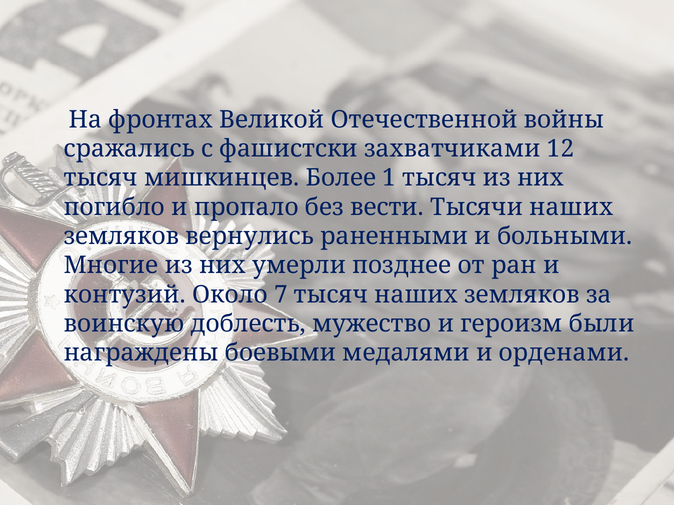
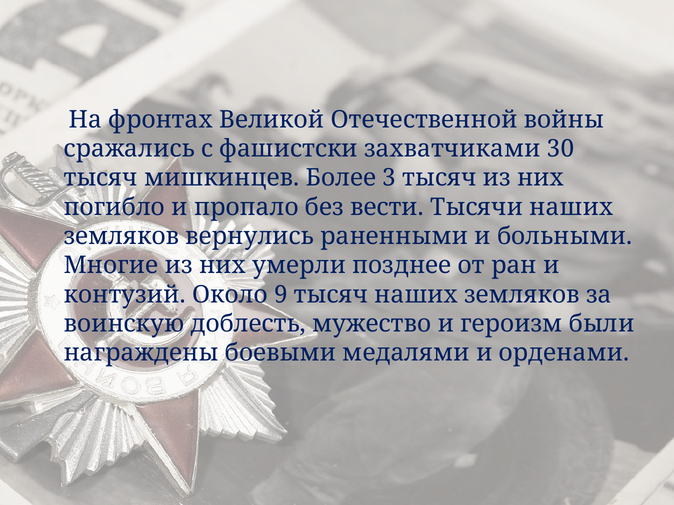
12: 12 -> 30
1: 1 -> 3
7: 7 -> 9
